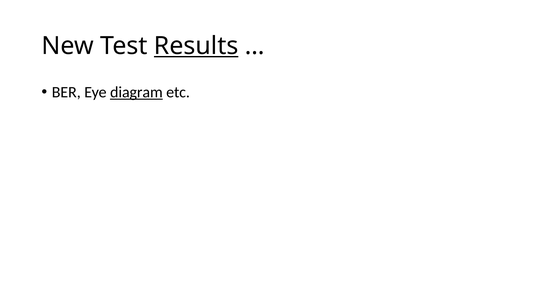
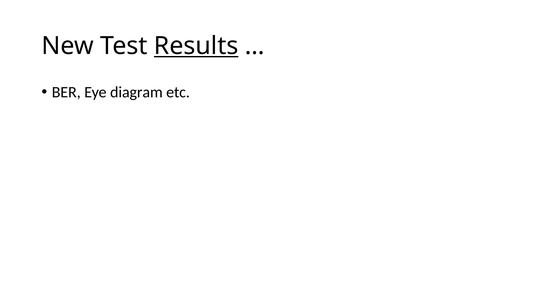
diagram underline: present -> none
